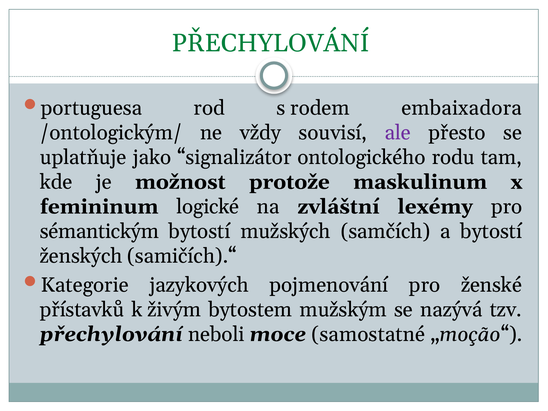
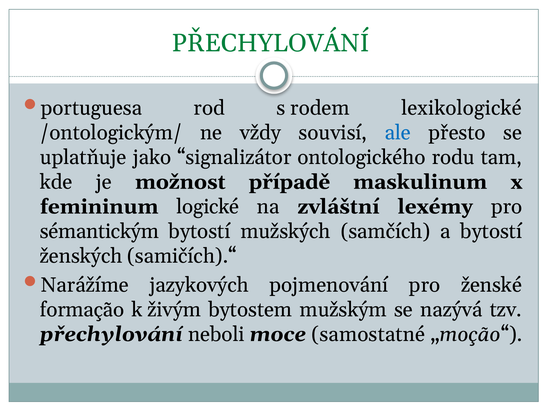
embaixadora: embaixadora -> lexikologické
ale colour: purple -> blue
protože: protože -> případě
Kategorie: Kategorie -> Narážíme
přístavků: přístavků -> formação
